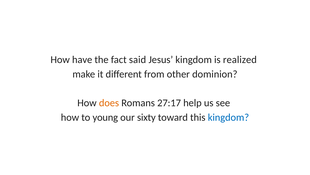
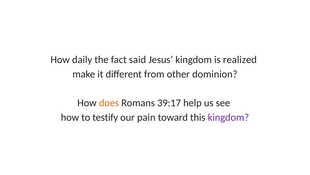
have: have -> daily
27:17: 27:17 -> 39:17
young: young -> testify
sixty: sixty -> pain
kingdom at (228, 117) colour: blue -> purple
